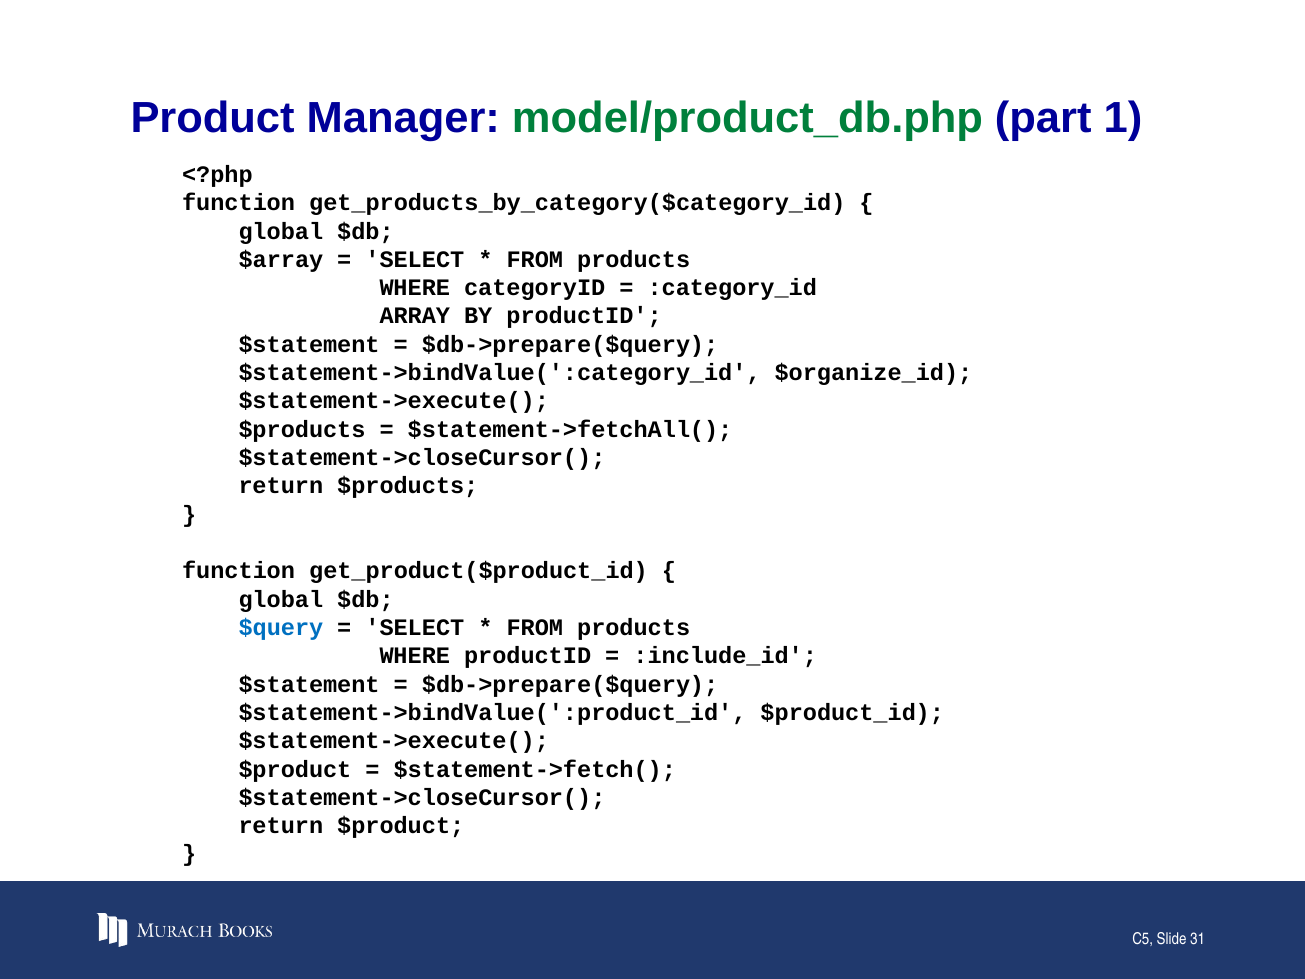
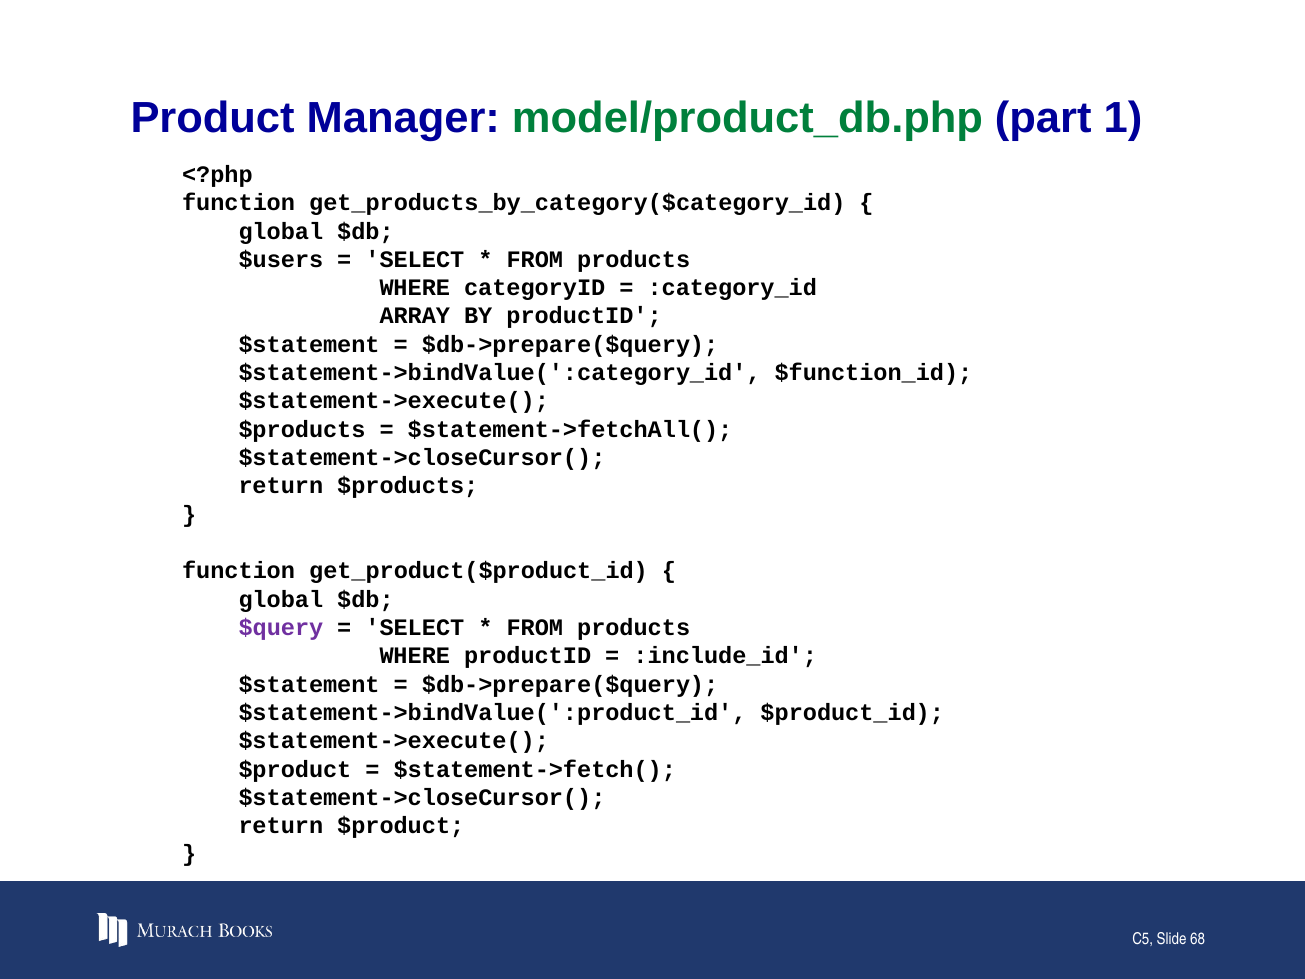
$array: $array -> $users
$organize_id: $organize_id -> $function_id
$query colour: blue -> purple
31: 31 -> 68
